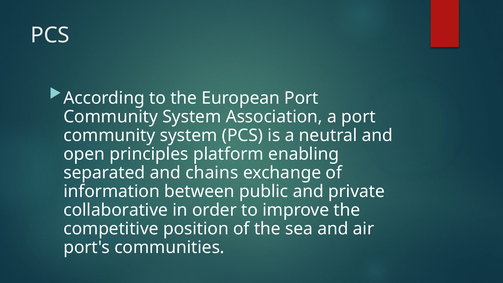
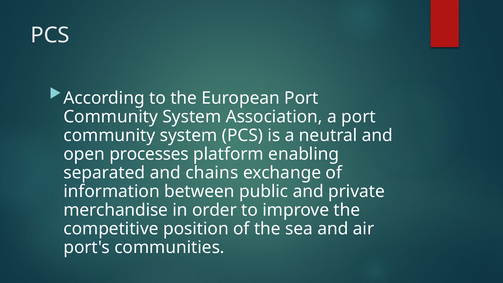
principles: principles -> processes
collaborative: collaborative -> merchandise
